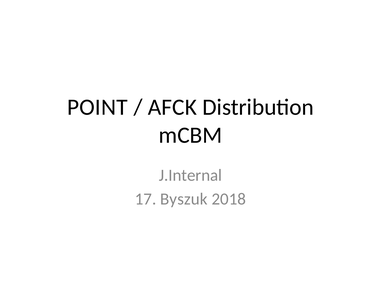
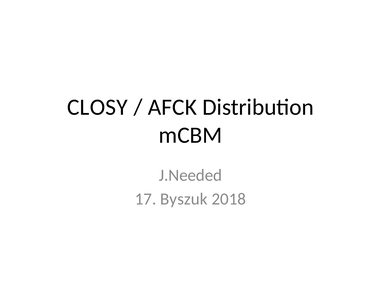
POINT: POINT -> CLOSY
J.Internal: J.Internal -> J.Needed
